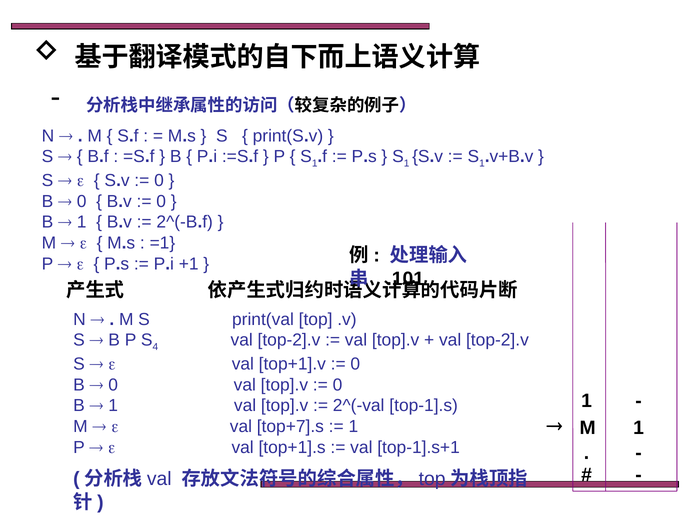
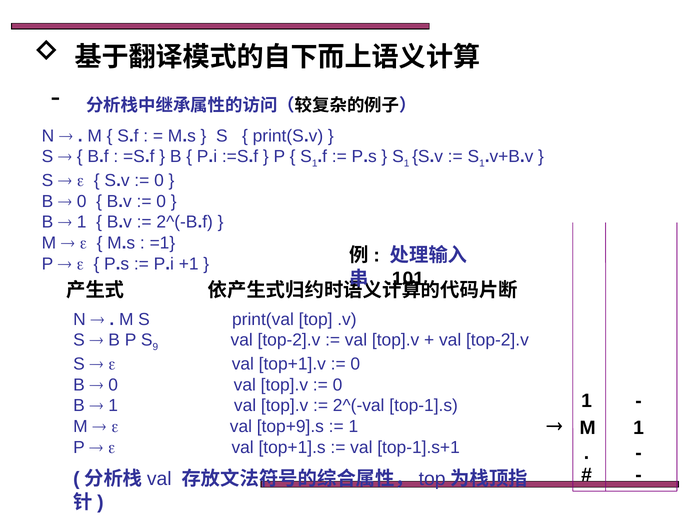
4: 4 -> 9
top+7].s: top+7].s -> top+9].s
